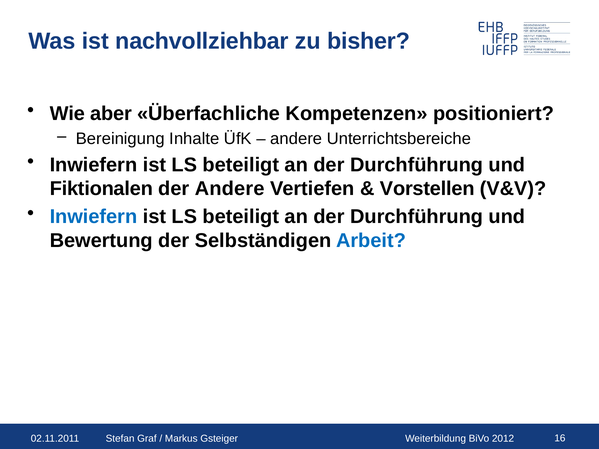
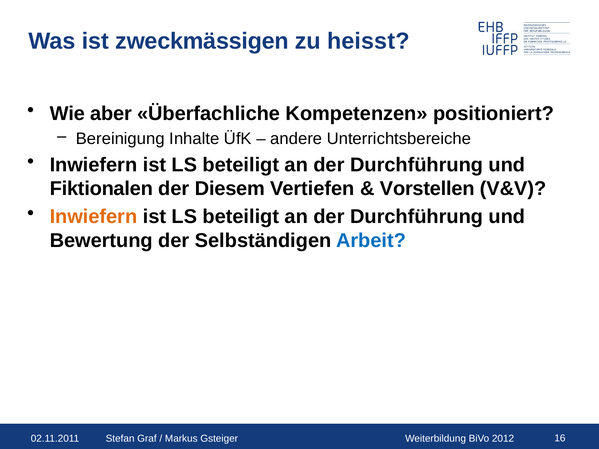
nachvollziehbar: nachvollziehbar -> zweckmässigen
bisher: bisher -> heisst
der Andere: Andere -> Diesem
Inwiefern at (93, 217) colour: blue -> orange
